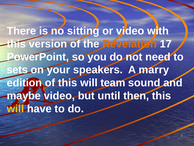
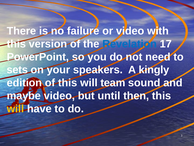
sitting: sitting -> failure
Revelation colour: orange -> blue
marry: marry -> kingly
